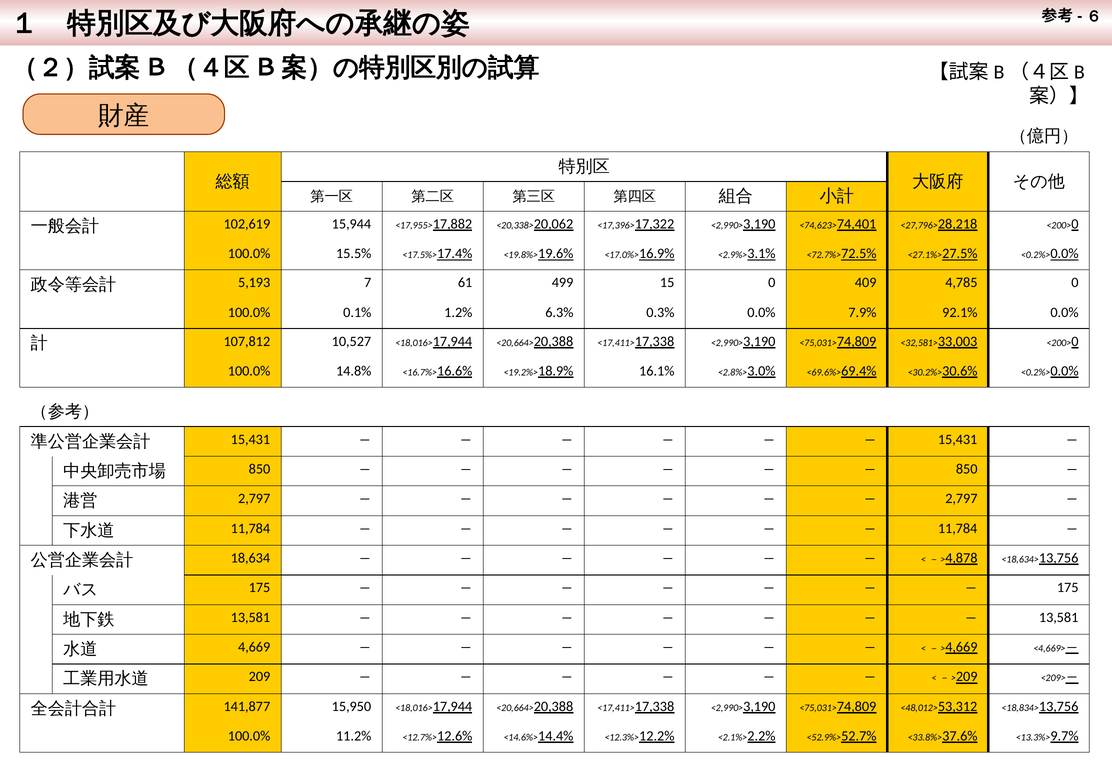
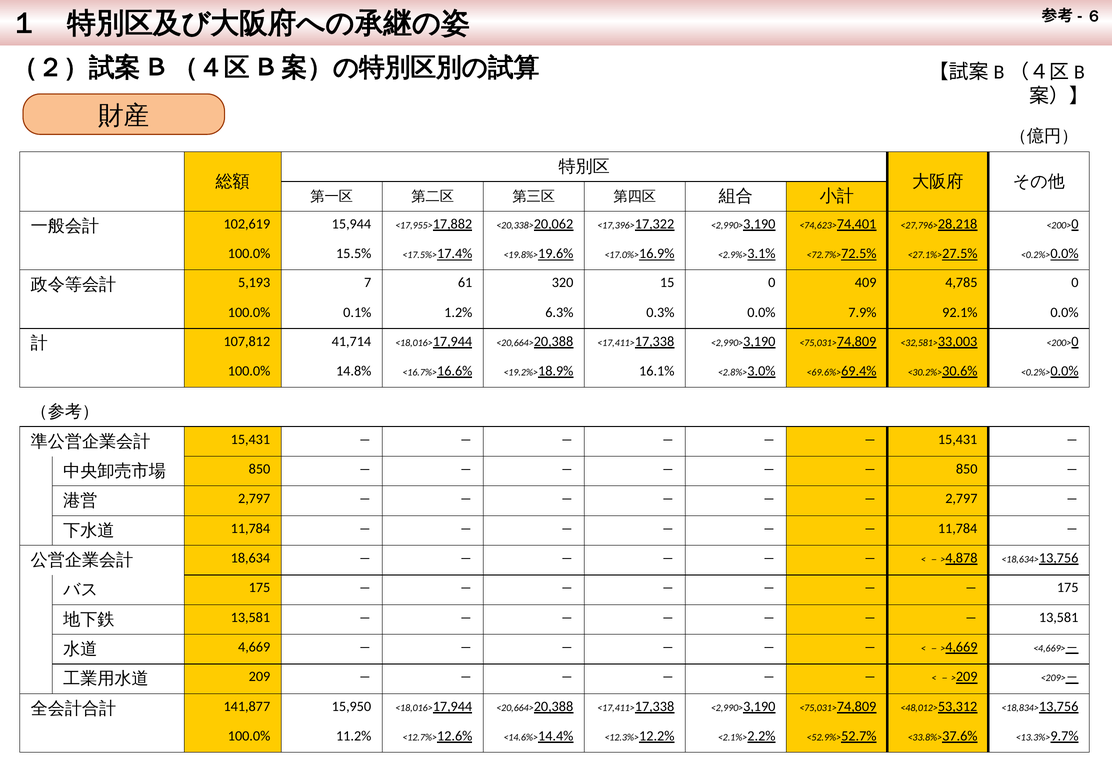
499: 499 -> 320
10,527: 10,527 -> 41,714
